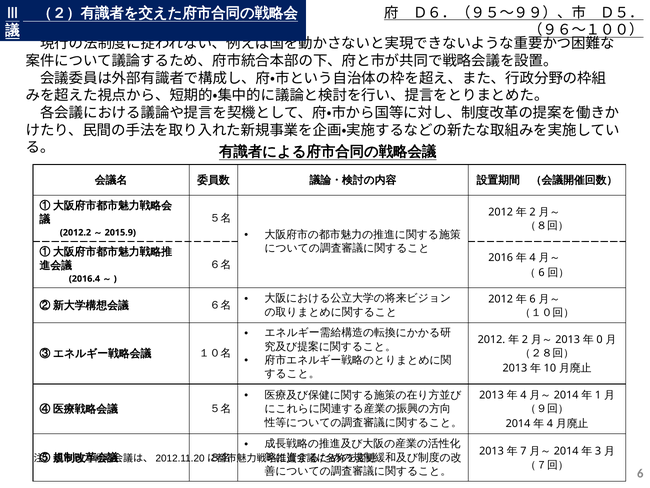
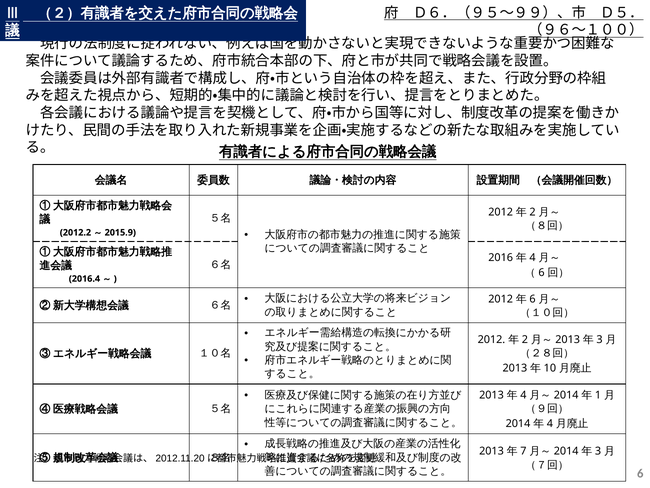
0 at (600, 339): 0 -> 3
